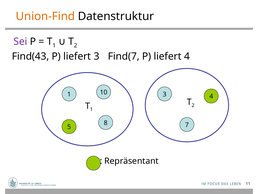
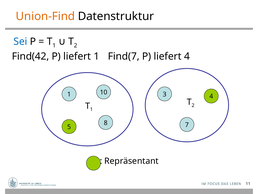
Sei colour: purple -> blue
Find(43: Find(43 -> Find(42
liefert 3: 3 -> 1
